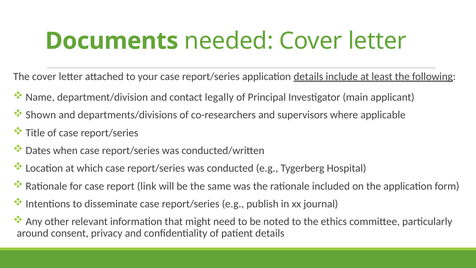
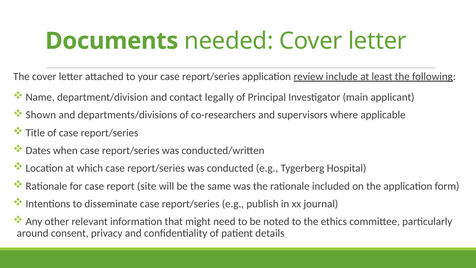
application details: details -> review
link: link -> site
